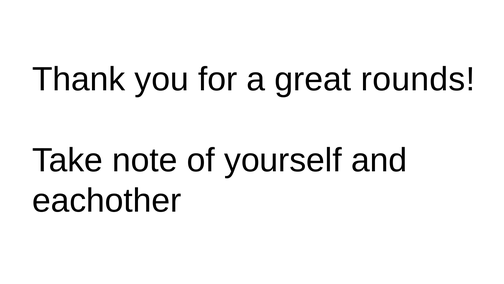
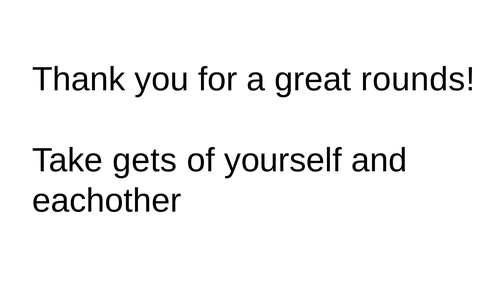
note: note -> gets
